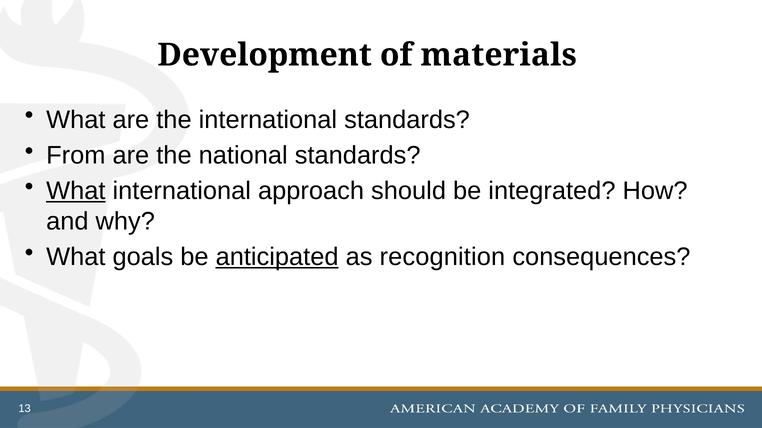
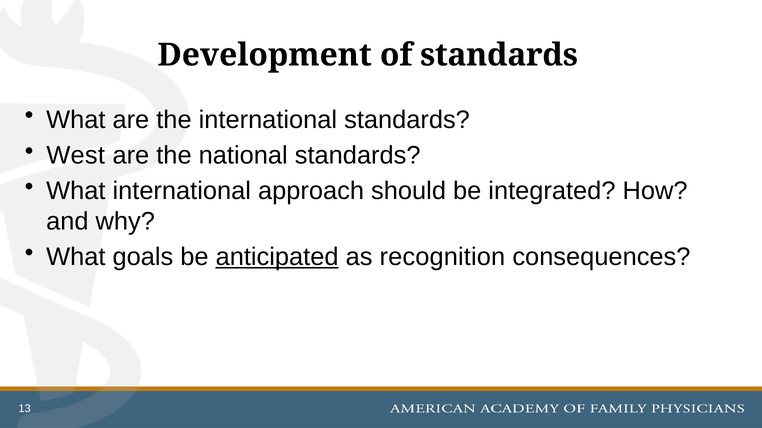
of materials: materials -> standards
From: From -> West
What at (76, 191) underline: present -> none
